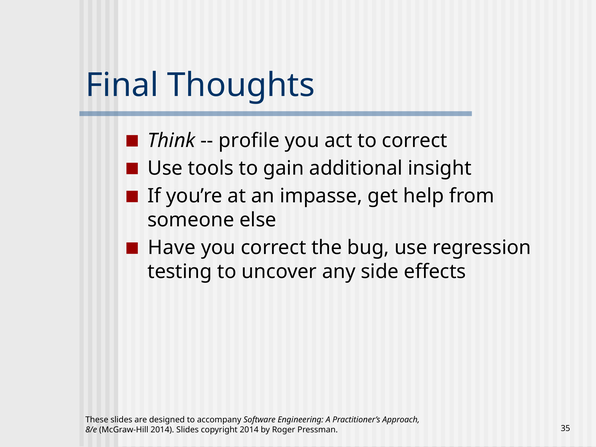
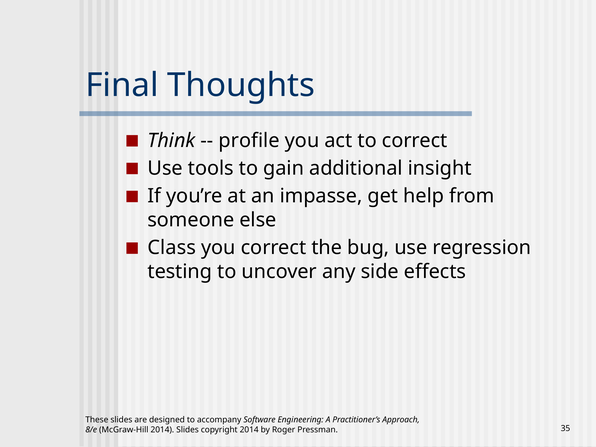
Have: Have -> Class
